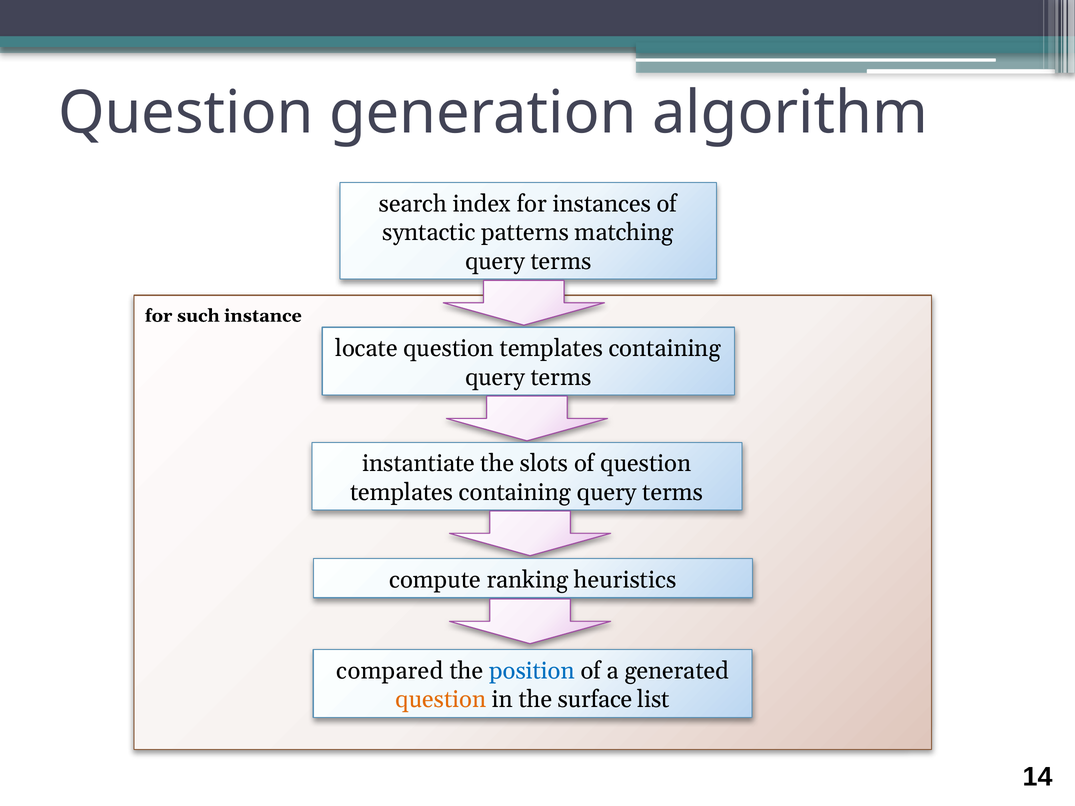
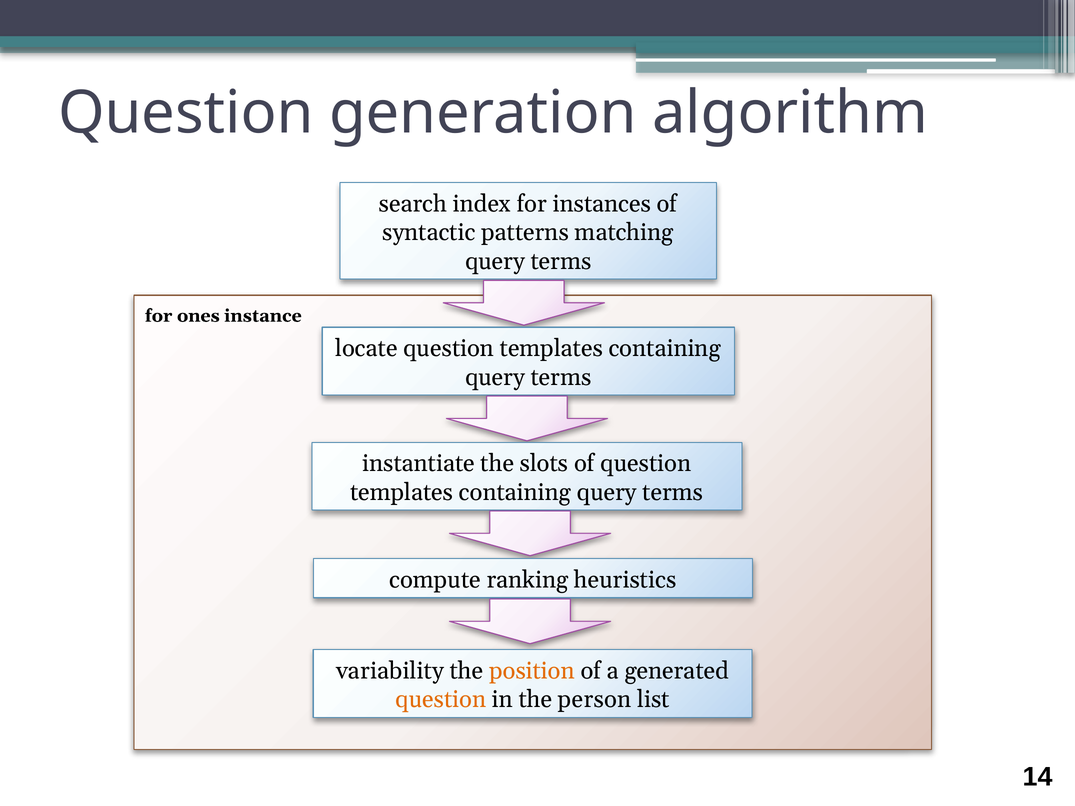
such: such -> ones
compared: compared -> variability
position colour: blue -> orange
surface: surface -> person
